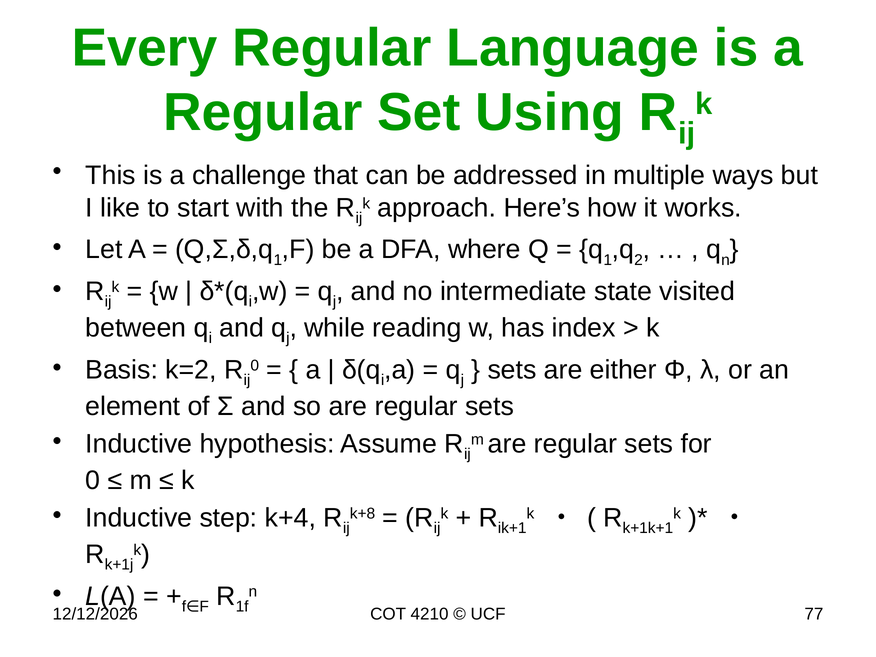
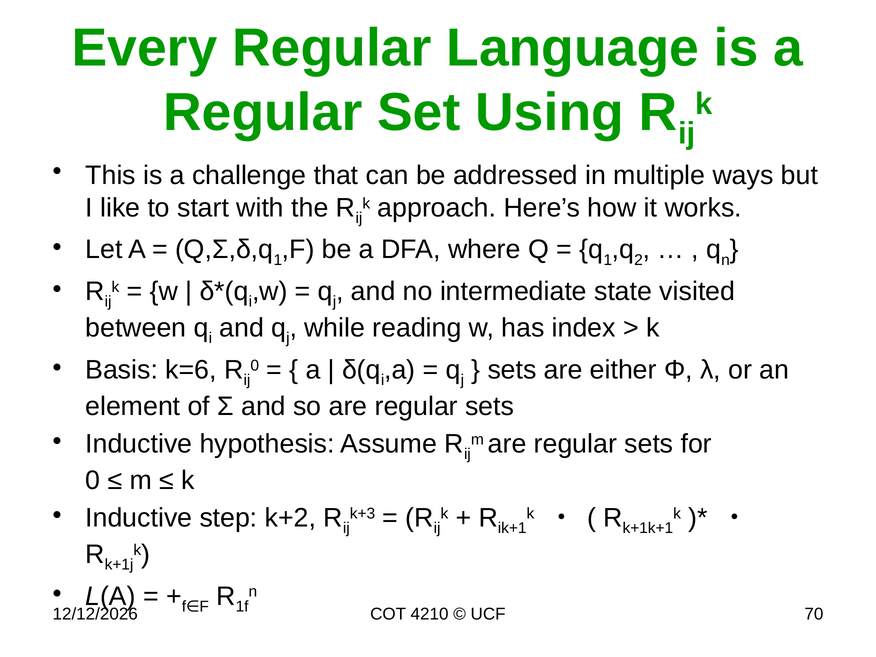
k=2: k=2 -> k=6
k+4: k+4 -> k+2
k+8: k+8 -> k+3
77: 77 -> 70
